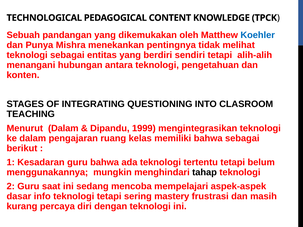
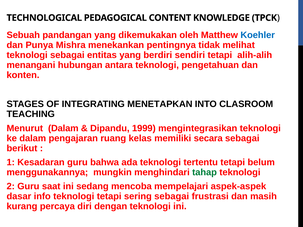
QUESTIONING: QUESTIONING -> MENETAPKAN
memiliki bahwa: bahwa -> secara
tahap colour: black -> green
sering mastery: mastery -> sebagai
